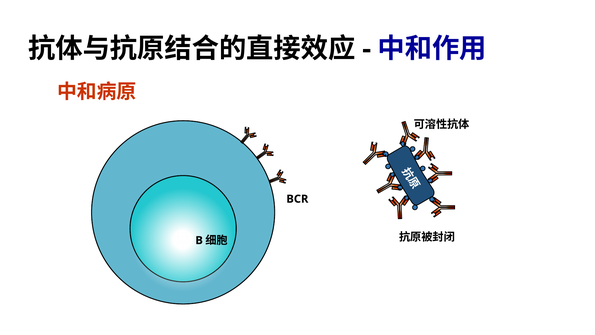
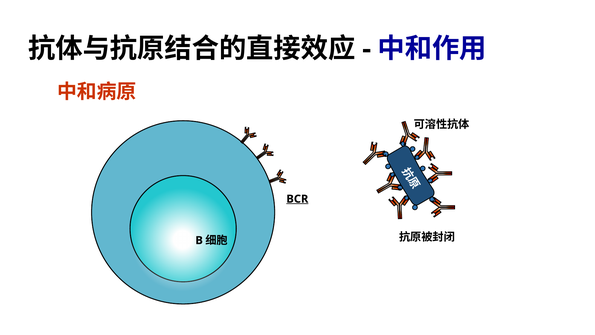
BCR underline: none -> present
